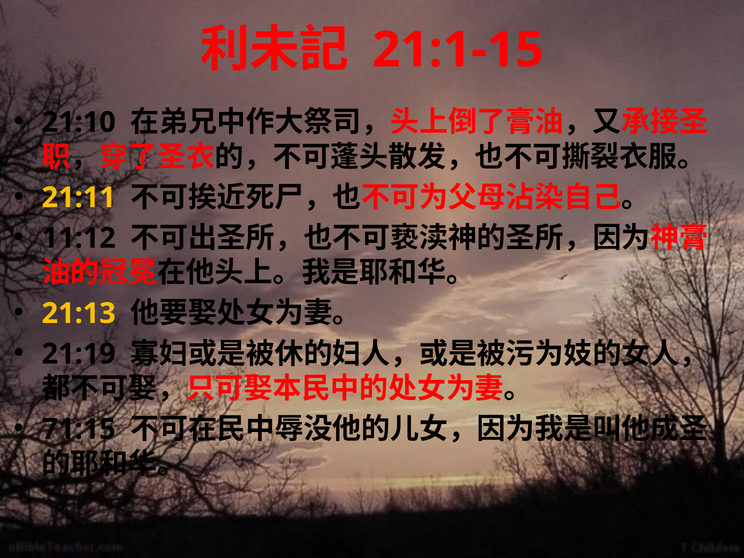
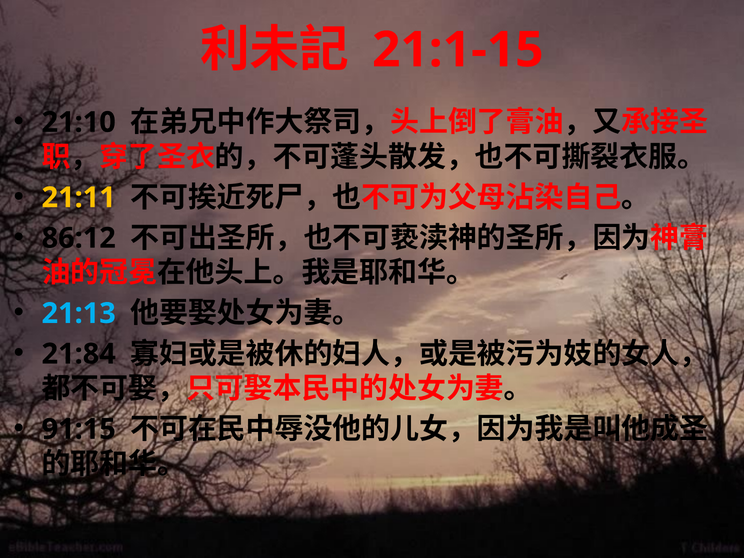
11:12: 11:12 -> 86:12
21:13 colour: yellow -> light blue
21:19: 21:19 -> 21:84
71:15: 71:15 -> 91:15
